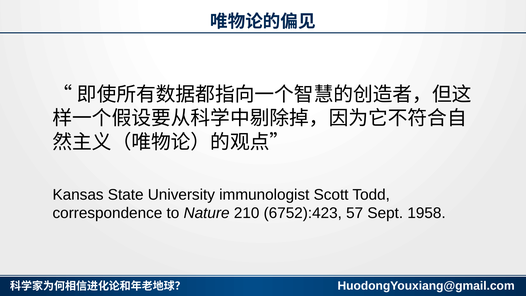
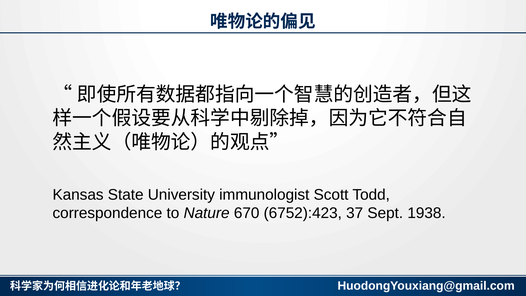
210: 210 -> 670
57: 57 -> 37
1958: 1958 -> 1938
